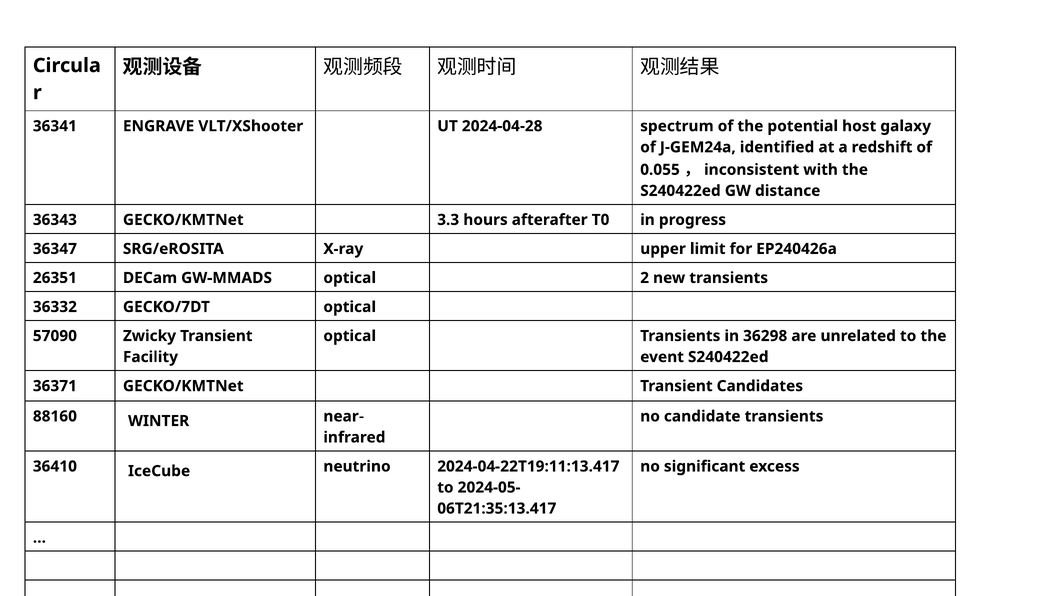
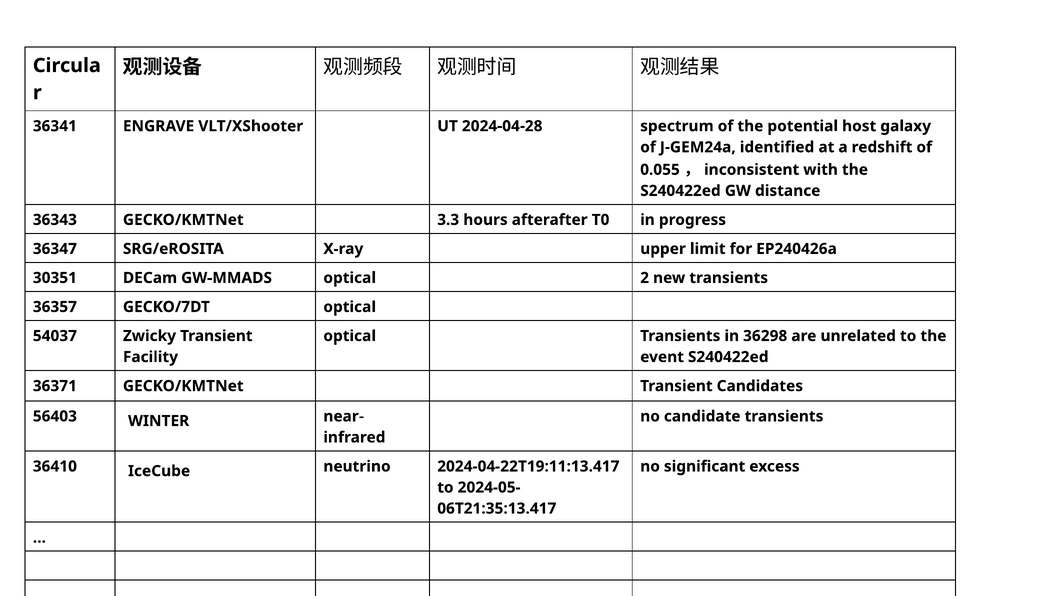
26351: 26351 -> 30351
36332: 36332 -> 36357
57090: 57090 -> 54037
88160: 88160 -> 56403
